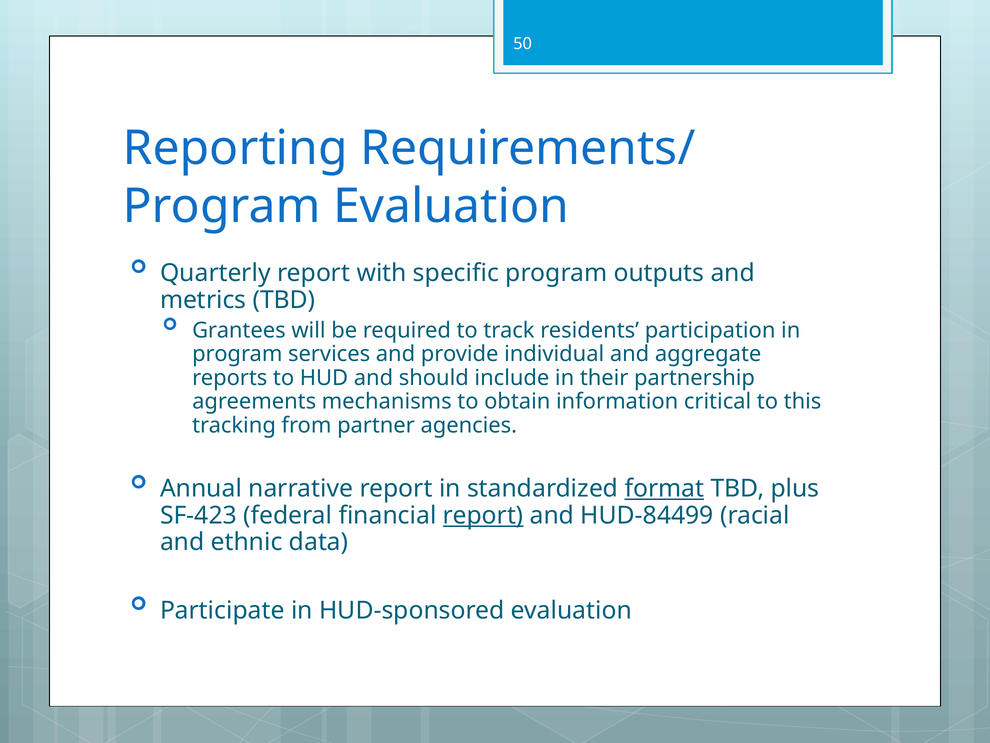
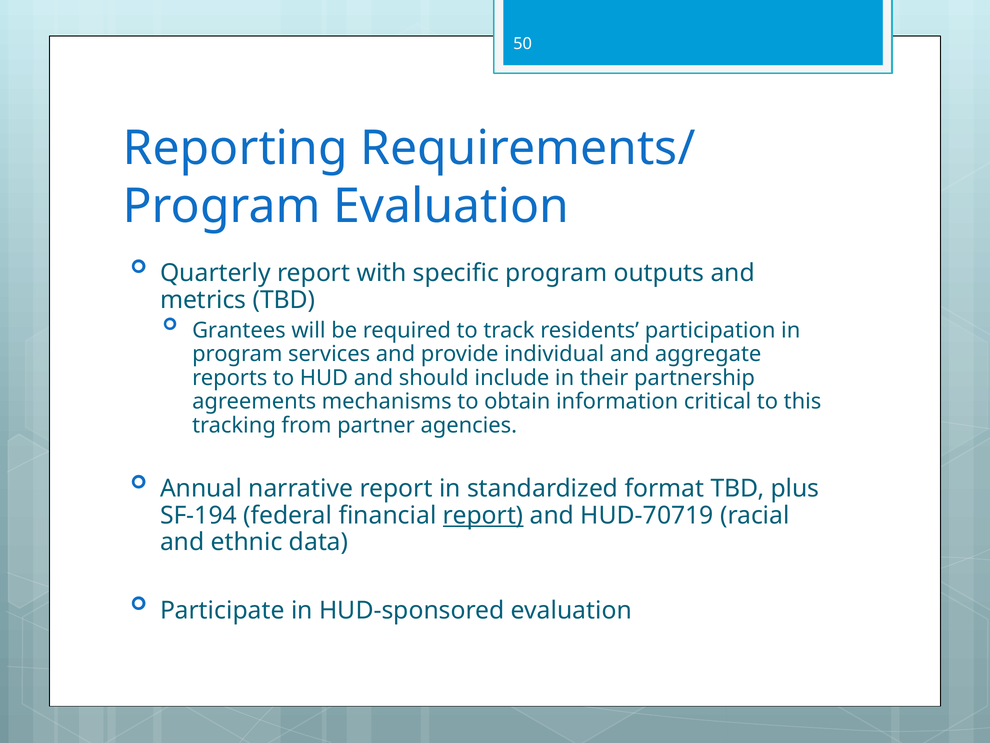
format underline: present -> none
SF-423: SF-423 -> SF-194
HUD-84499: HUD-84499 -> HUD-70719
